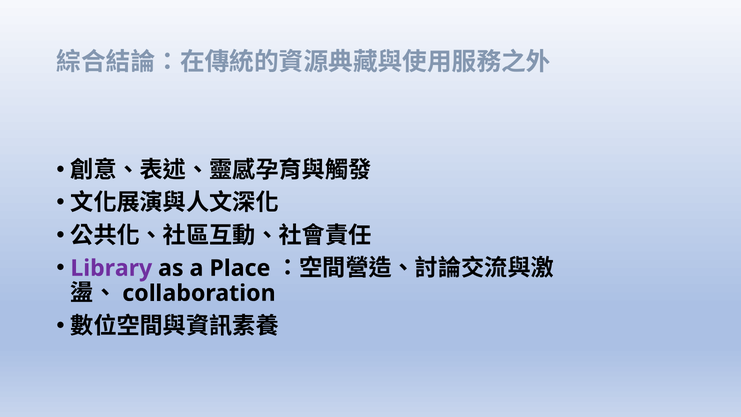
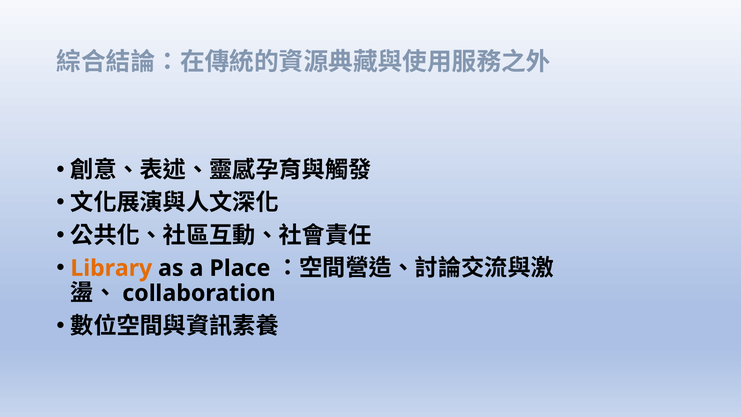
Library colour: purple -> orange
